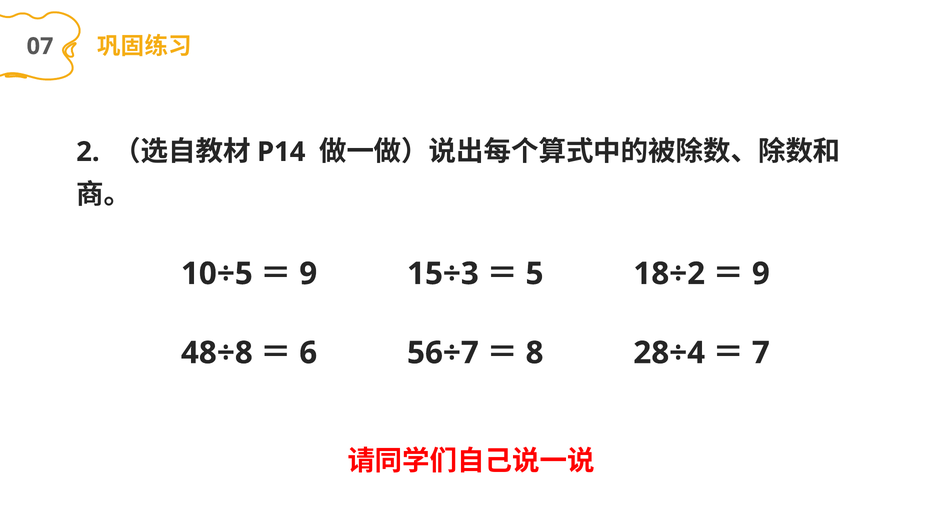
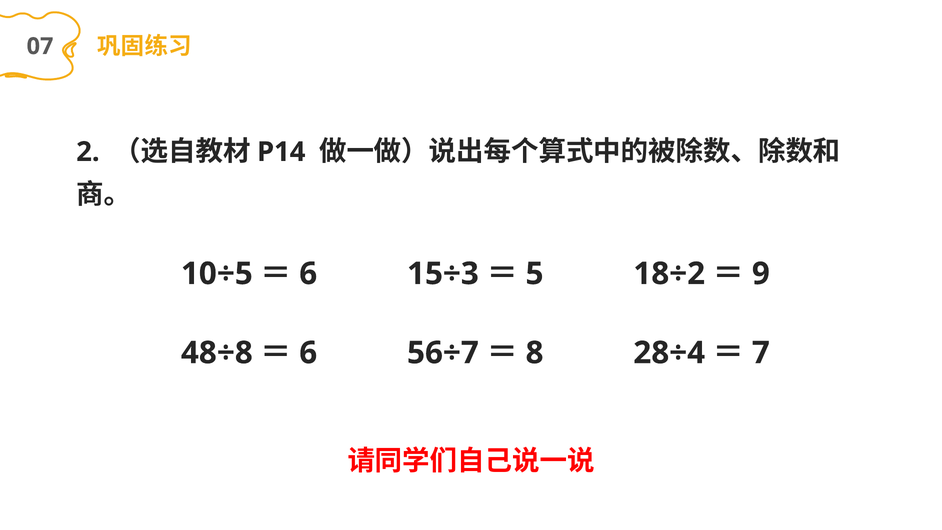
9 at (308, 274): 9 -> 6
